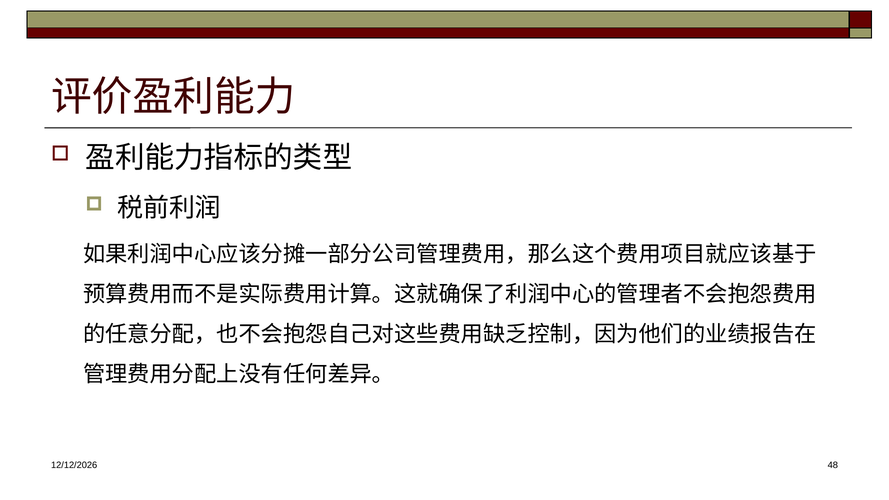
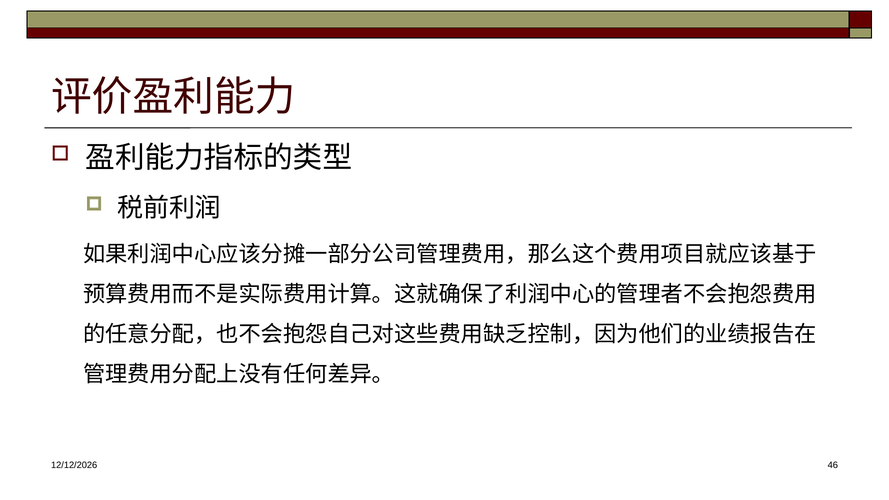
48: 48 -> 46
